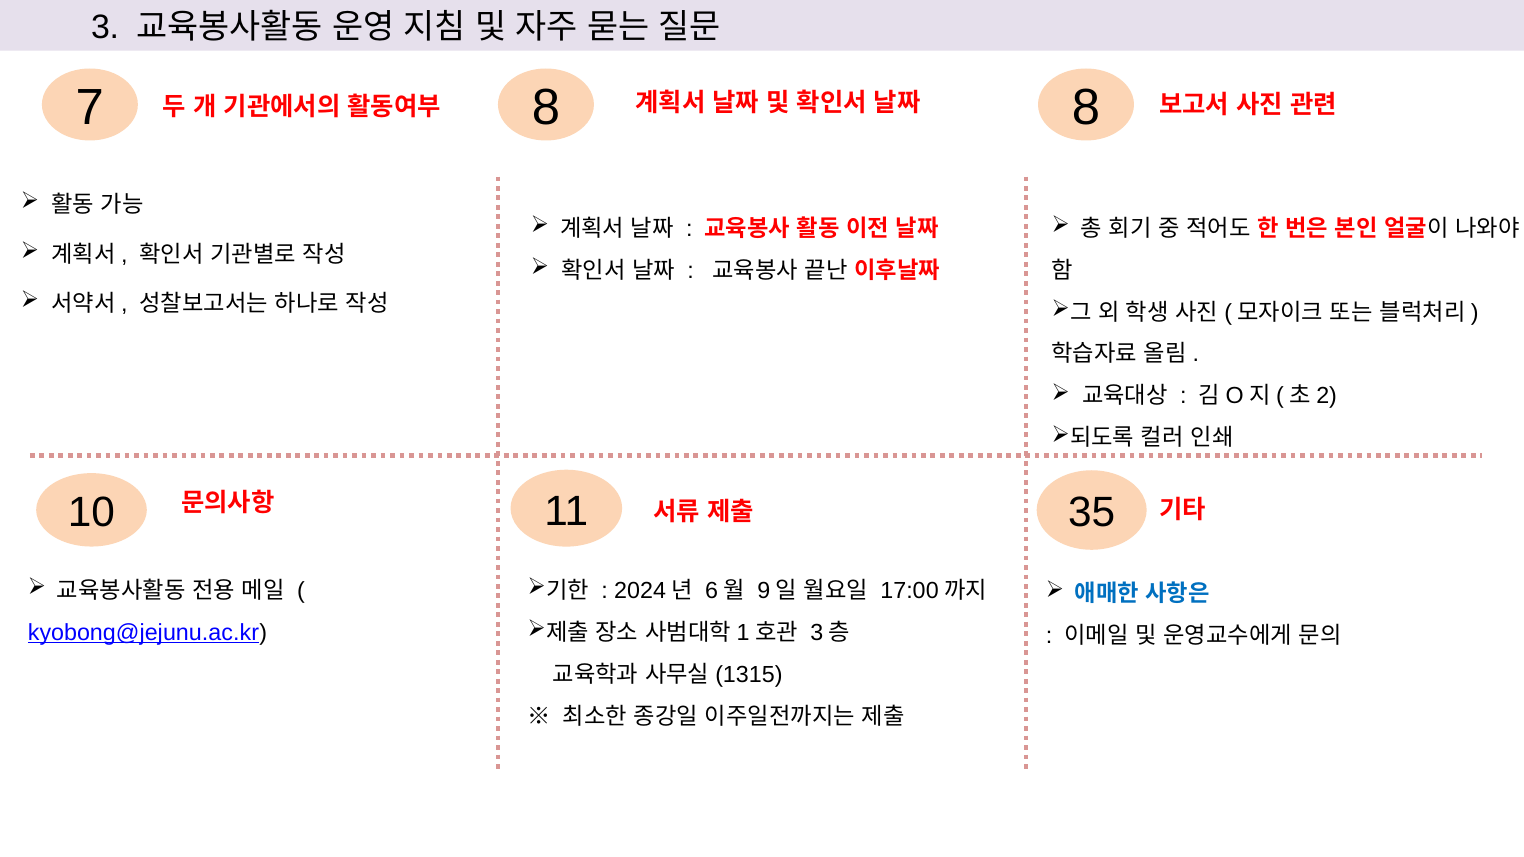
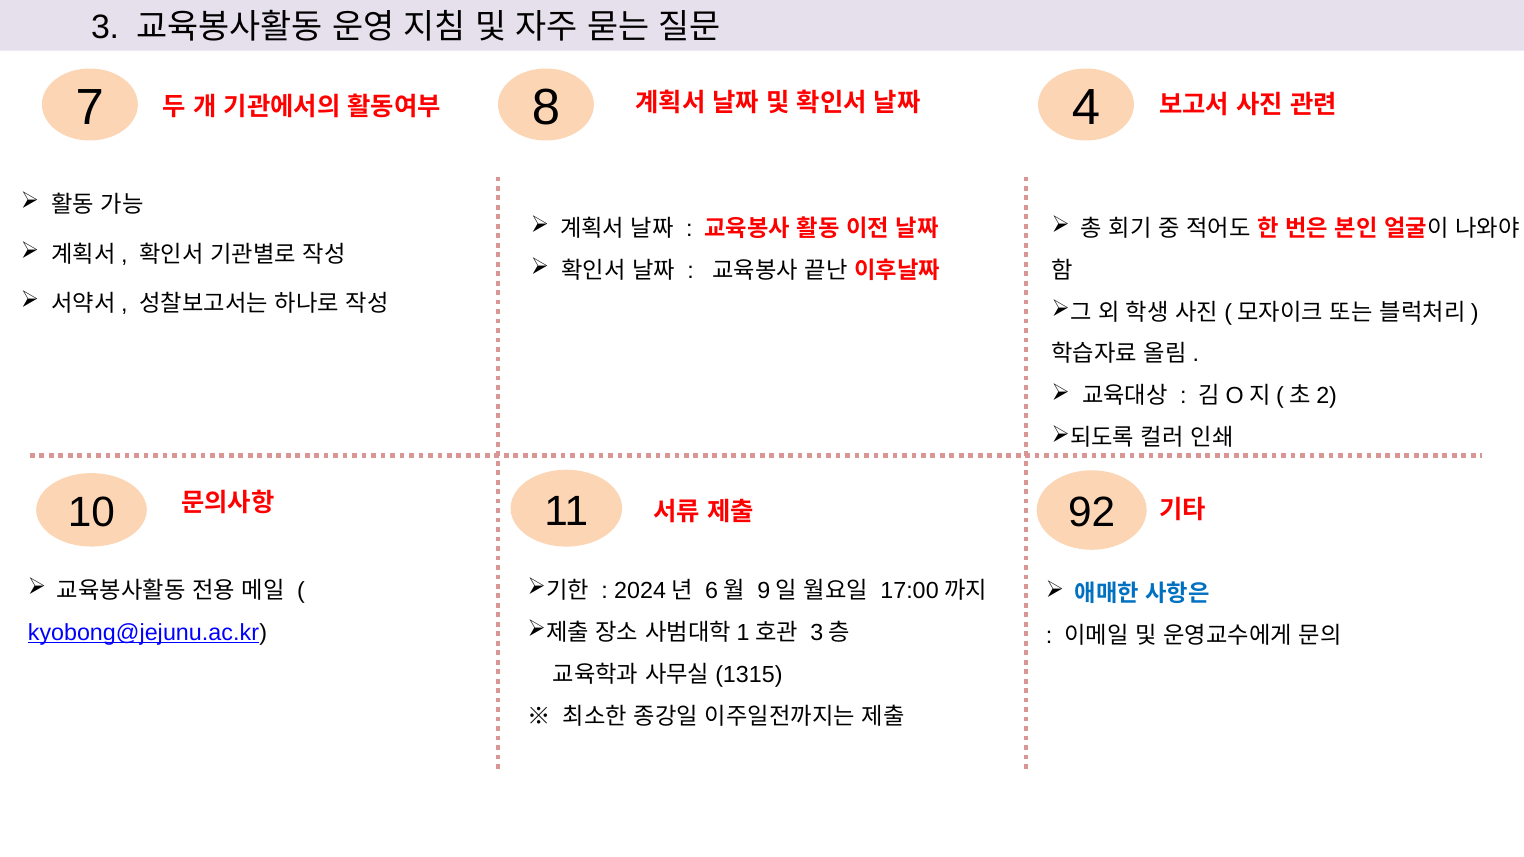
8 8: 8 -> 4
35: 35 -> 92
